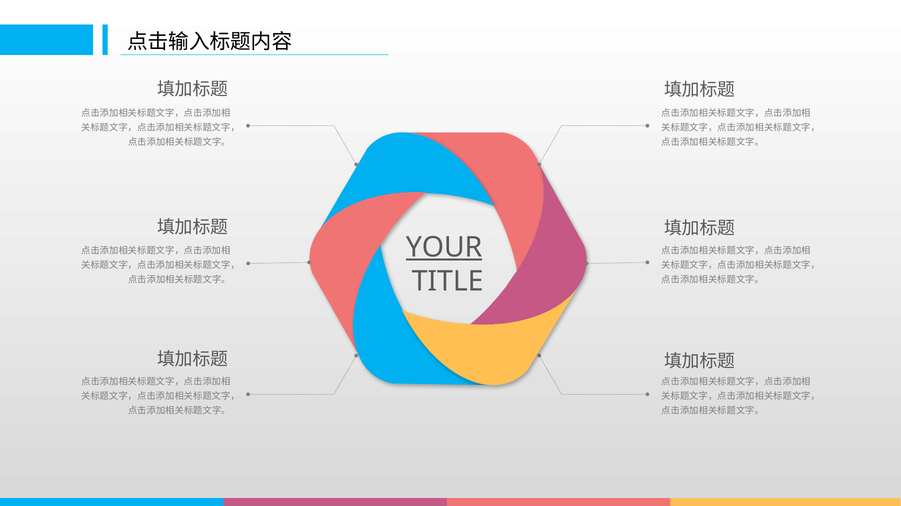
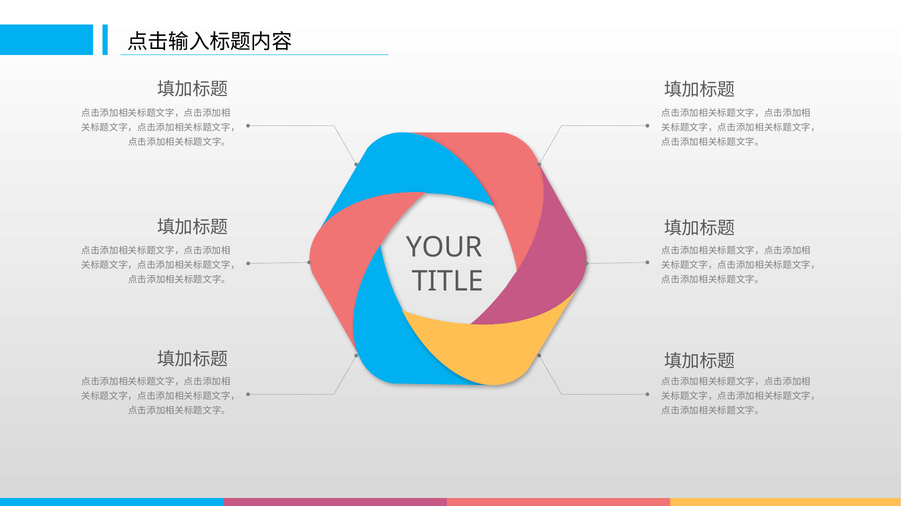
YOUR underline: present -> none
